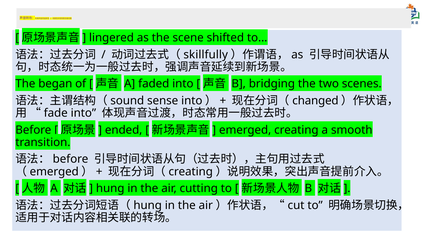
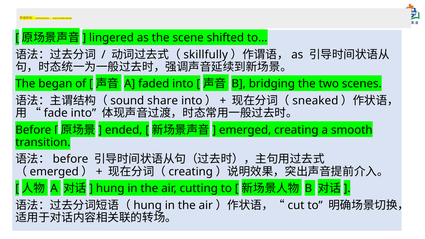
sense: sense -> share
changed: changed -> sneaked
